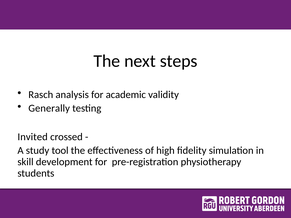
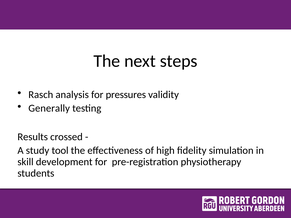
academic: academic -> pressures
Invited: Invited -> Results
